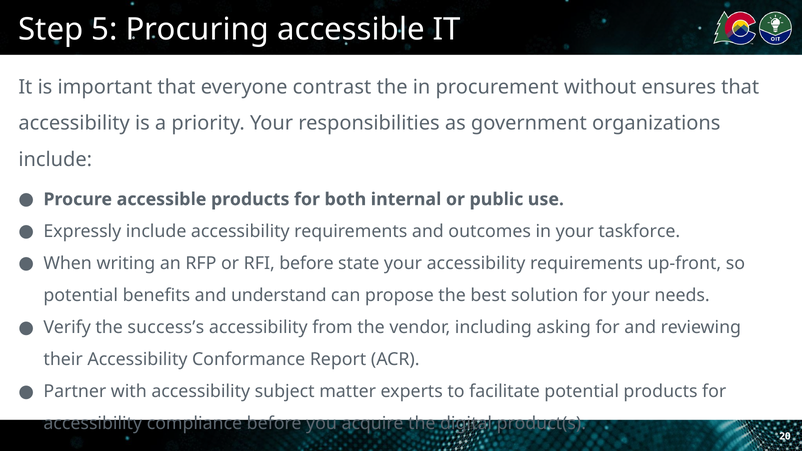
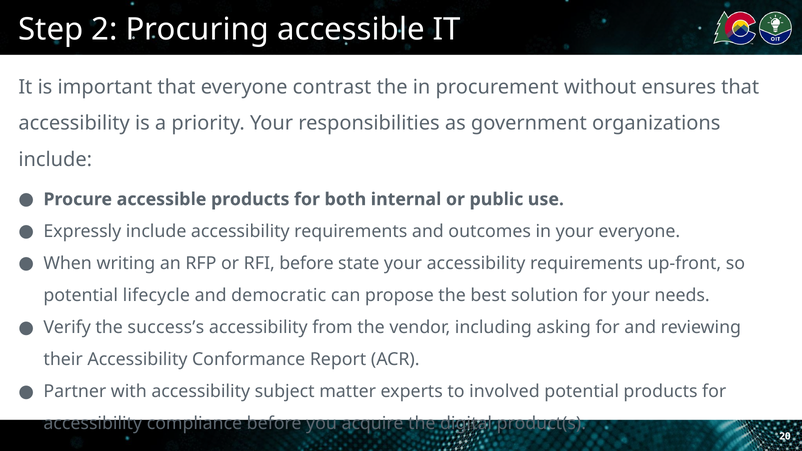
5: 5 -> 2
your taskforce: taskforce -> everyone
benefits: benefits -> lifecycle
understand: understand -> democratic
facilitate: facilitate -> involved
